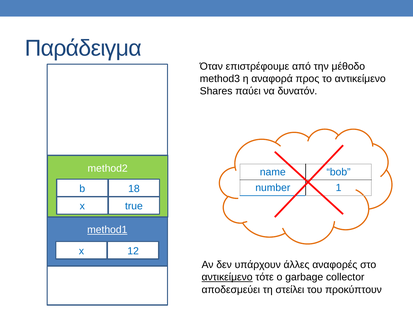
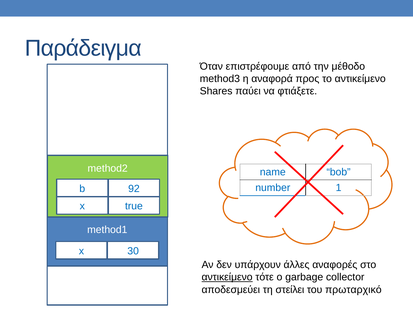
δυνατόν: δυνατόν -> φτιάξετε
18: 18 -> 92
method1 underline: present -> none
12: 12 -> 30
προκύπτουν: προκύπτουν -> πρωταρχικό
